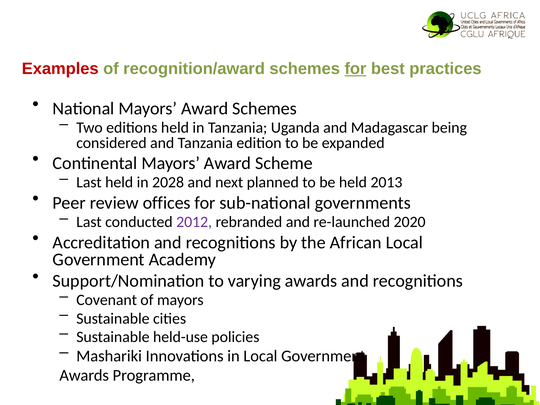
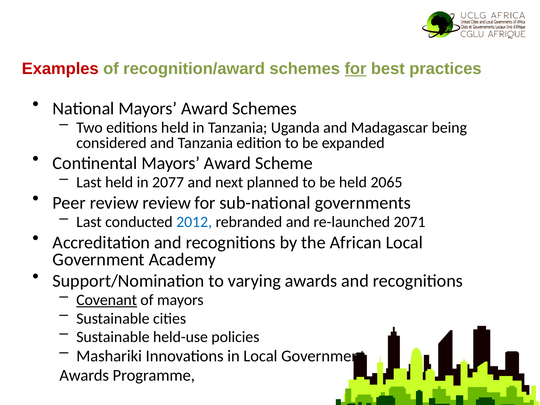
2028: 2028 -> 2077
2013: 2013 -> 2065
review offices: offices -> review
2012 colour: purple -> blue
2020: 2020 -> 2071
Covenant underline: none -> present
